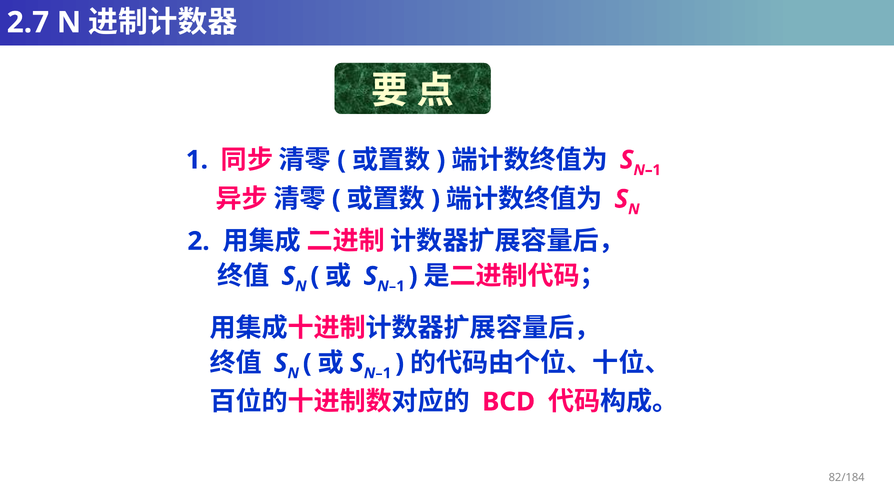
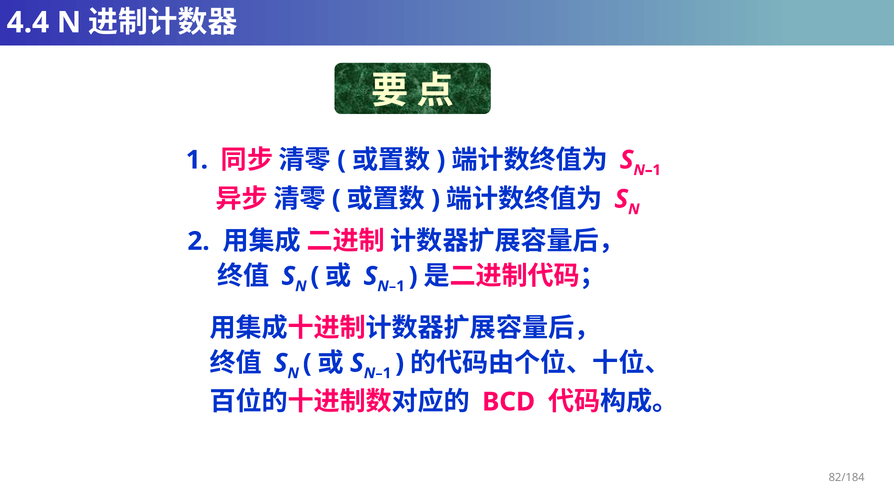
2.7: 2.7 -> 4.4
